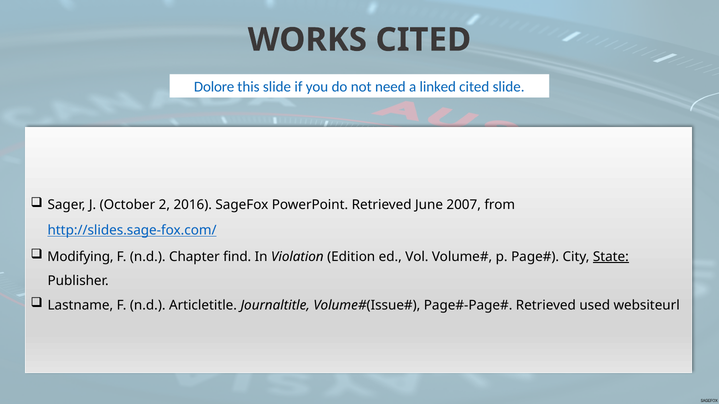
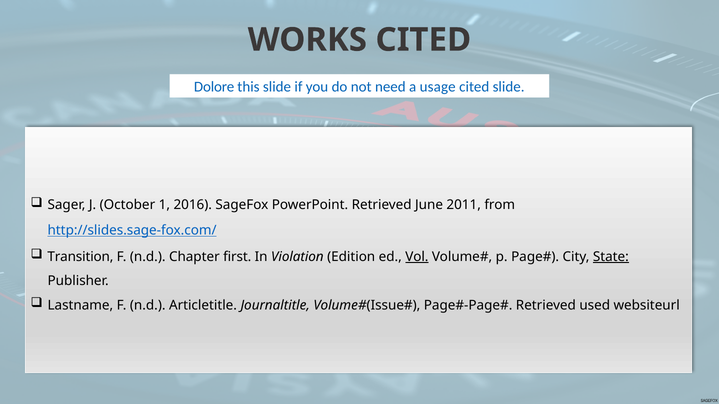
linked: linked -> usage
2: 2 -> 1
2007: 2007 -> 2011
Modifying: Modifying -> Transition
find: find -> first
Vol underline: none -> present
